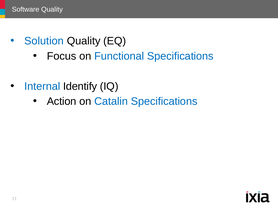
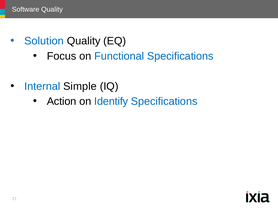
Identify: Identify -> Simple
Catalin: Catalin -> Identify
